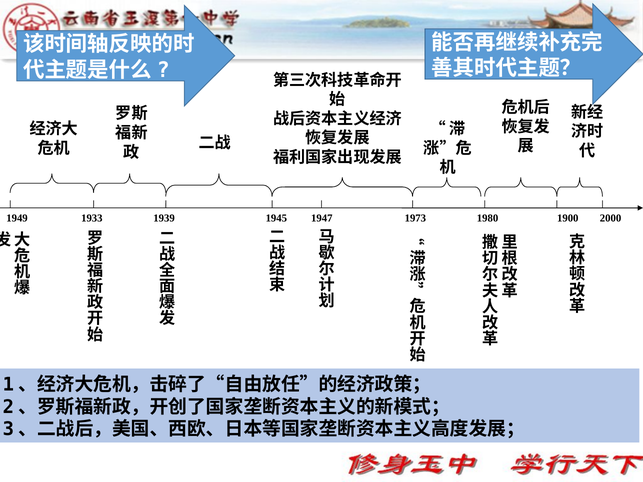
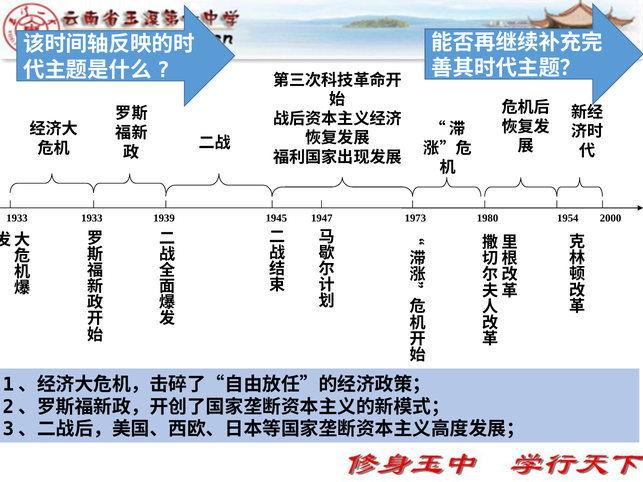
1949 at (17, 218): 1949 -> 1933
1900: 1900 -> 1954
